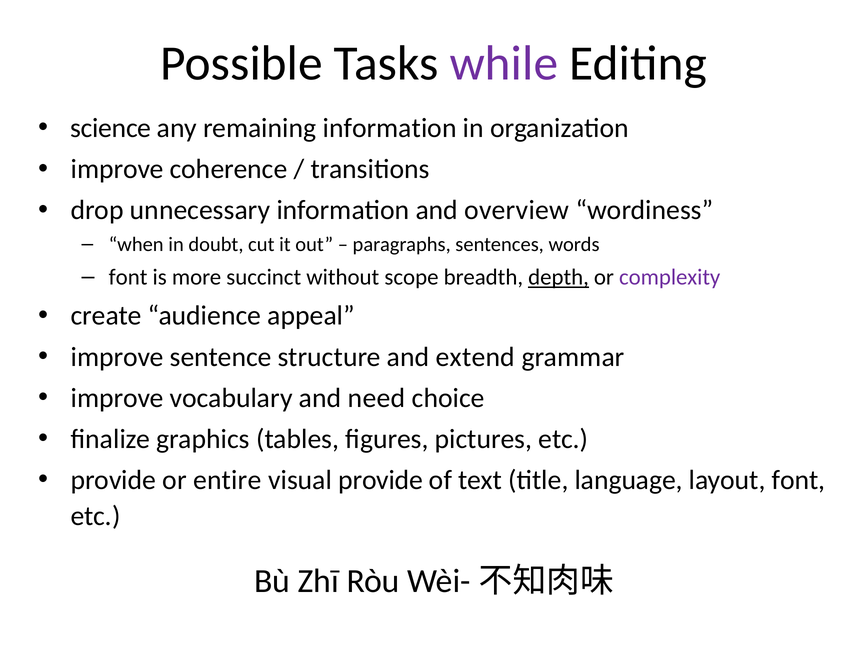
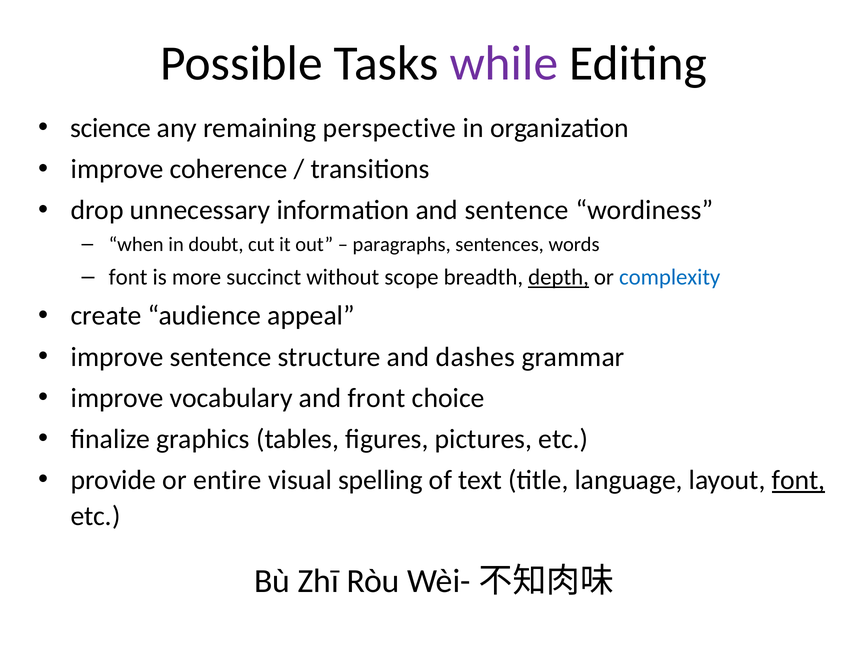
remaining information: information -> perspective
and overview: overview -> sentence
complexity colour: purple -> blue
extend: extend -> dashes
need: need -> front
visual provide: provide -> spelling
font at (798, 480) underline: none -> present
